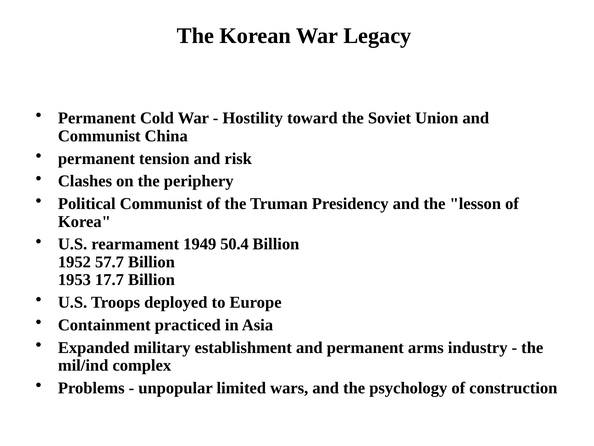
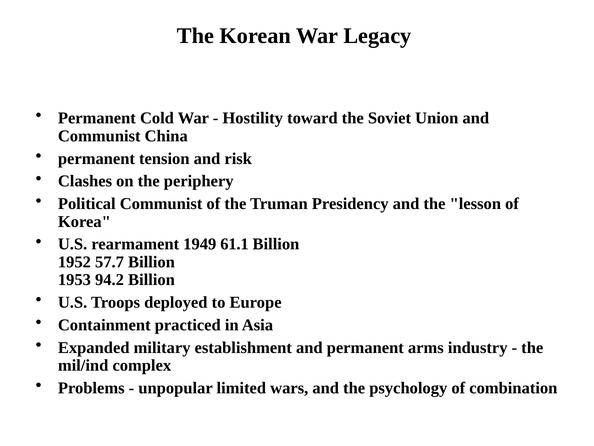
50.4: 50.4 -> 61.1
17.7: 17.7 -> 94.2
construction: construction -> combination
